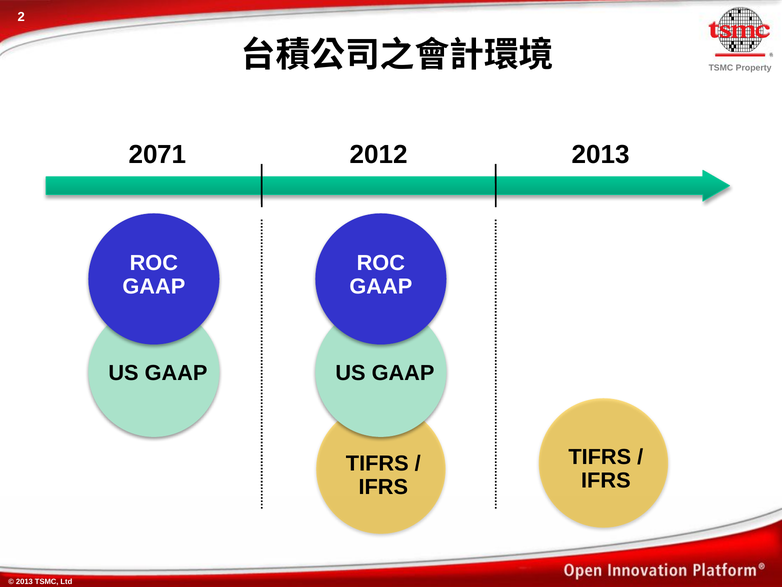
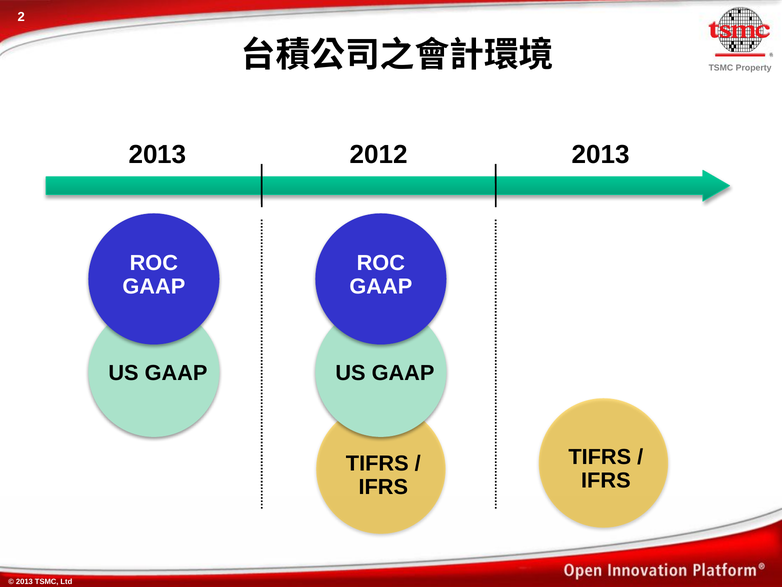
2071 at (157, 154): 2071 -> 2013
